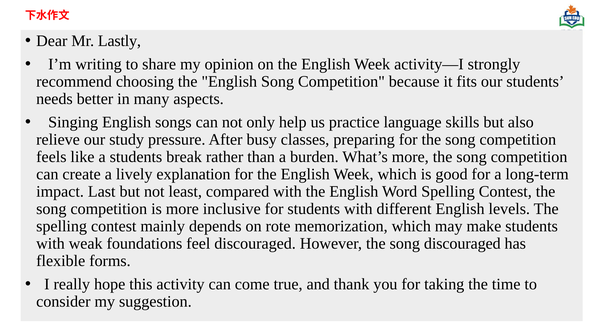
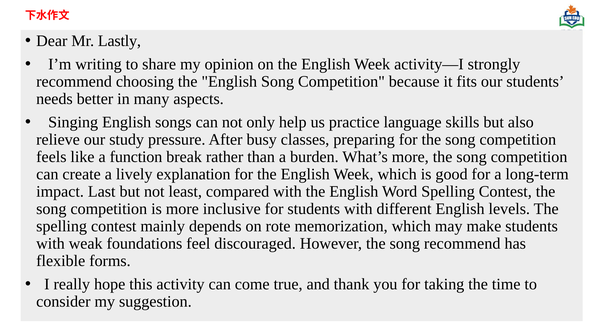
a students: students -> function
song discouraged: discouraged -> recommend
